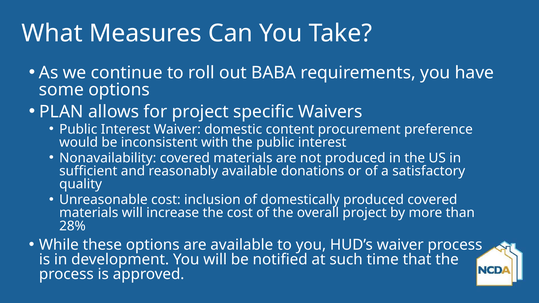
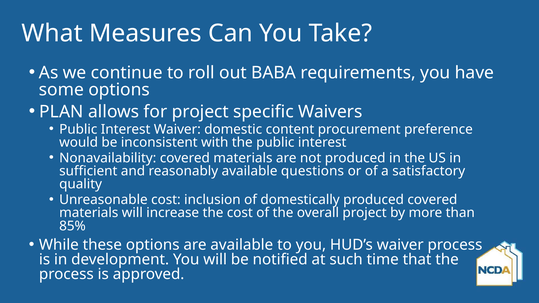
donations: donations -> questions
28%: 28% -> 85%
